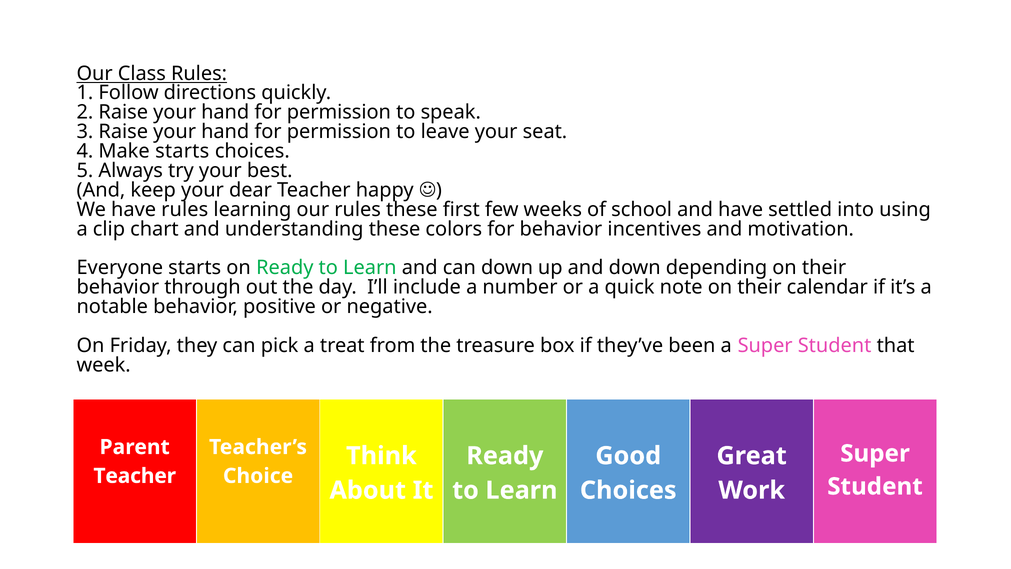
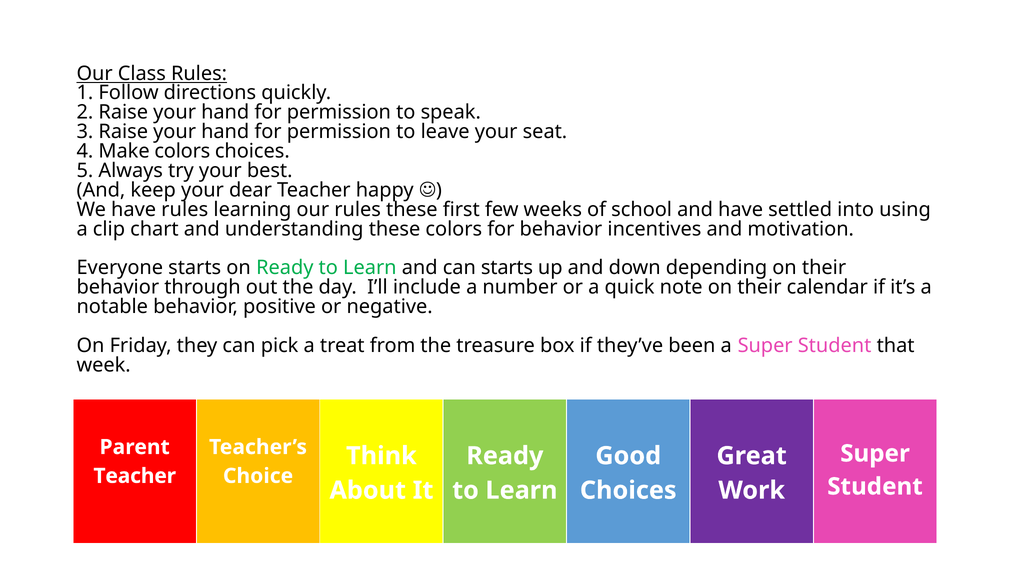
Make starts: starts -> colors
can down: down -> starts
